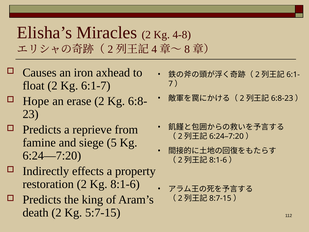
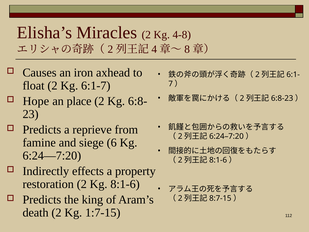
erase: erase -> place
5: 5 -> 6
5:7-15: 5:7-15 -> 1:7-15
